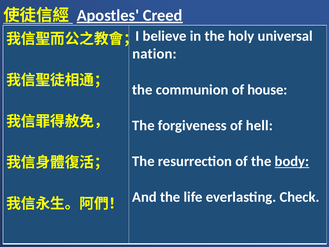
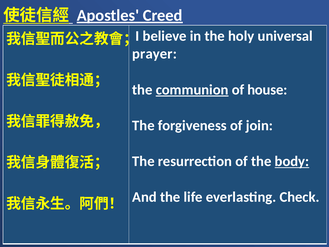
nation: nation -> prayer
communion underline: none -> present
hell: hell -> join
